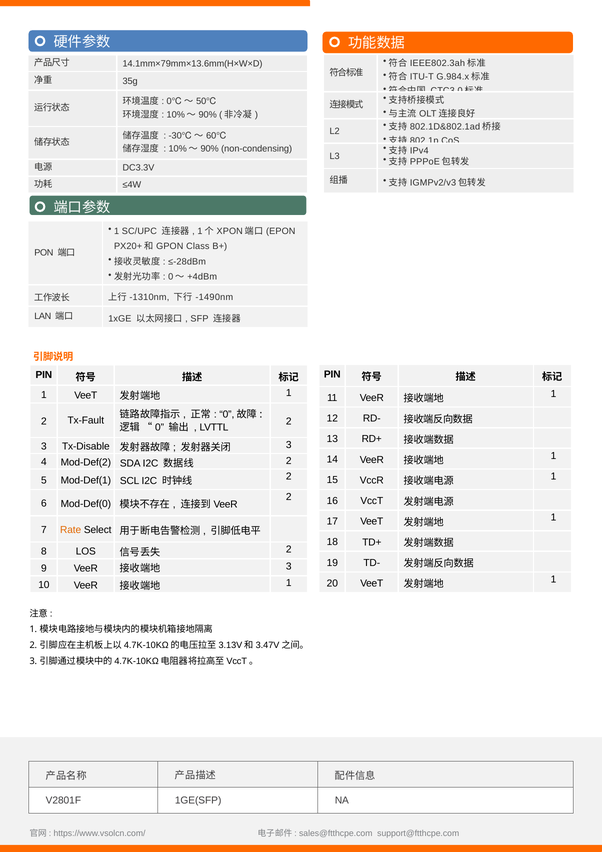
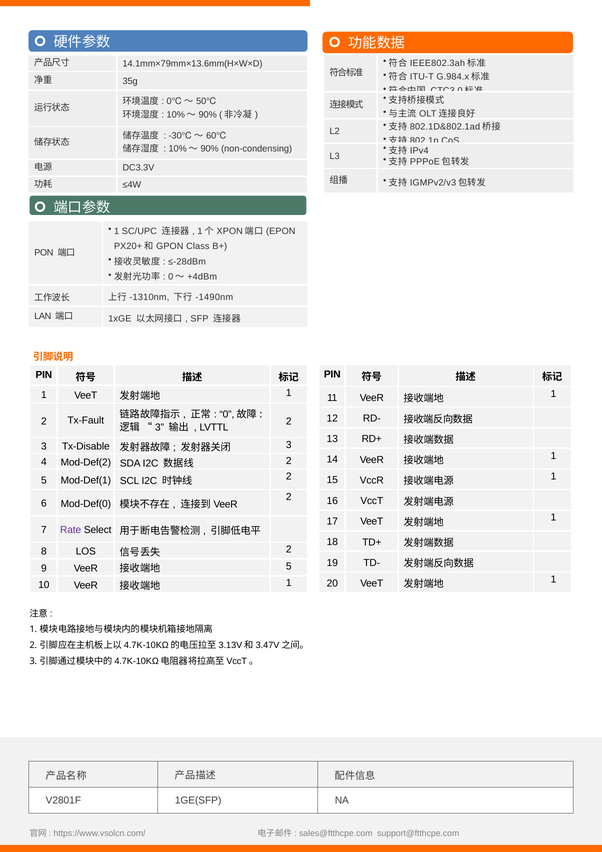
0 at (160, 427): 0 -> 3
Rate colour: orange -> purple
3 at (289, 566): 3 -> 5
